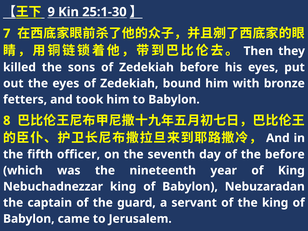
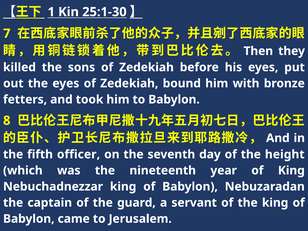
9: 9 -> 1
the before: before -> height
